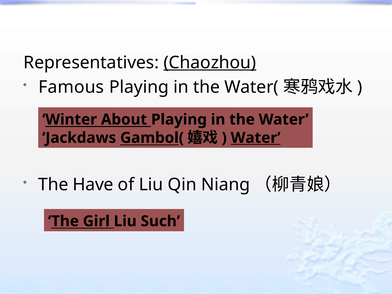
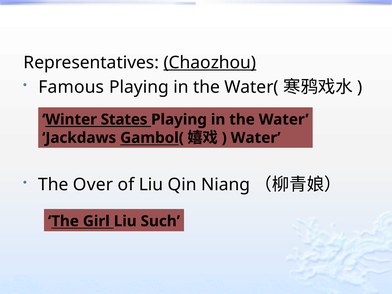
About: About -> States
Water at (256, 138) underline: present -> none
Have: Have -> Over
